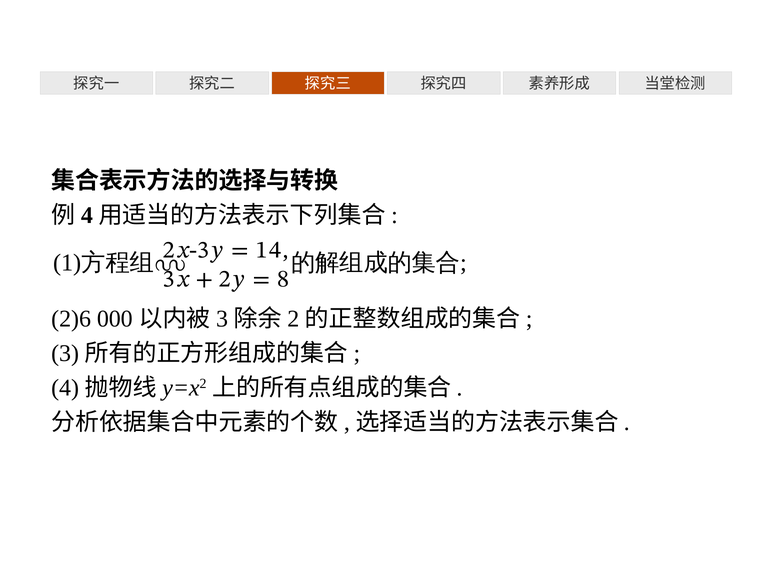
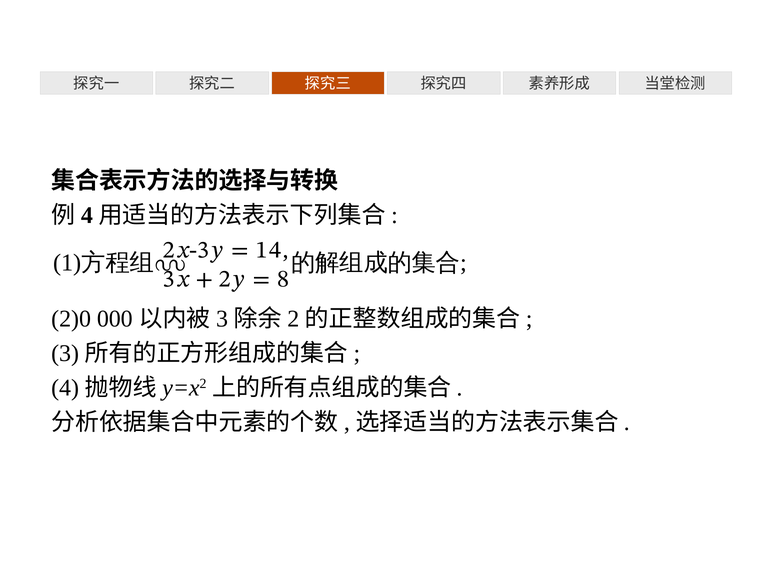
2)6: 2)6 -> 2)0
